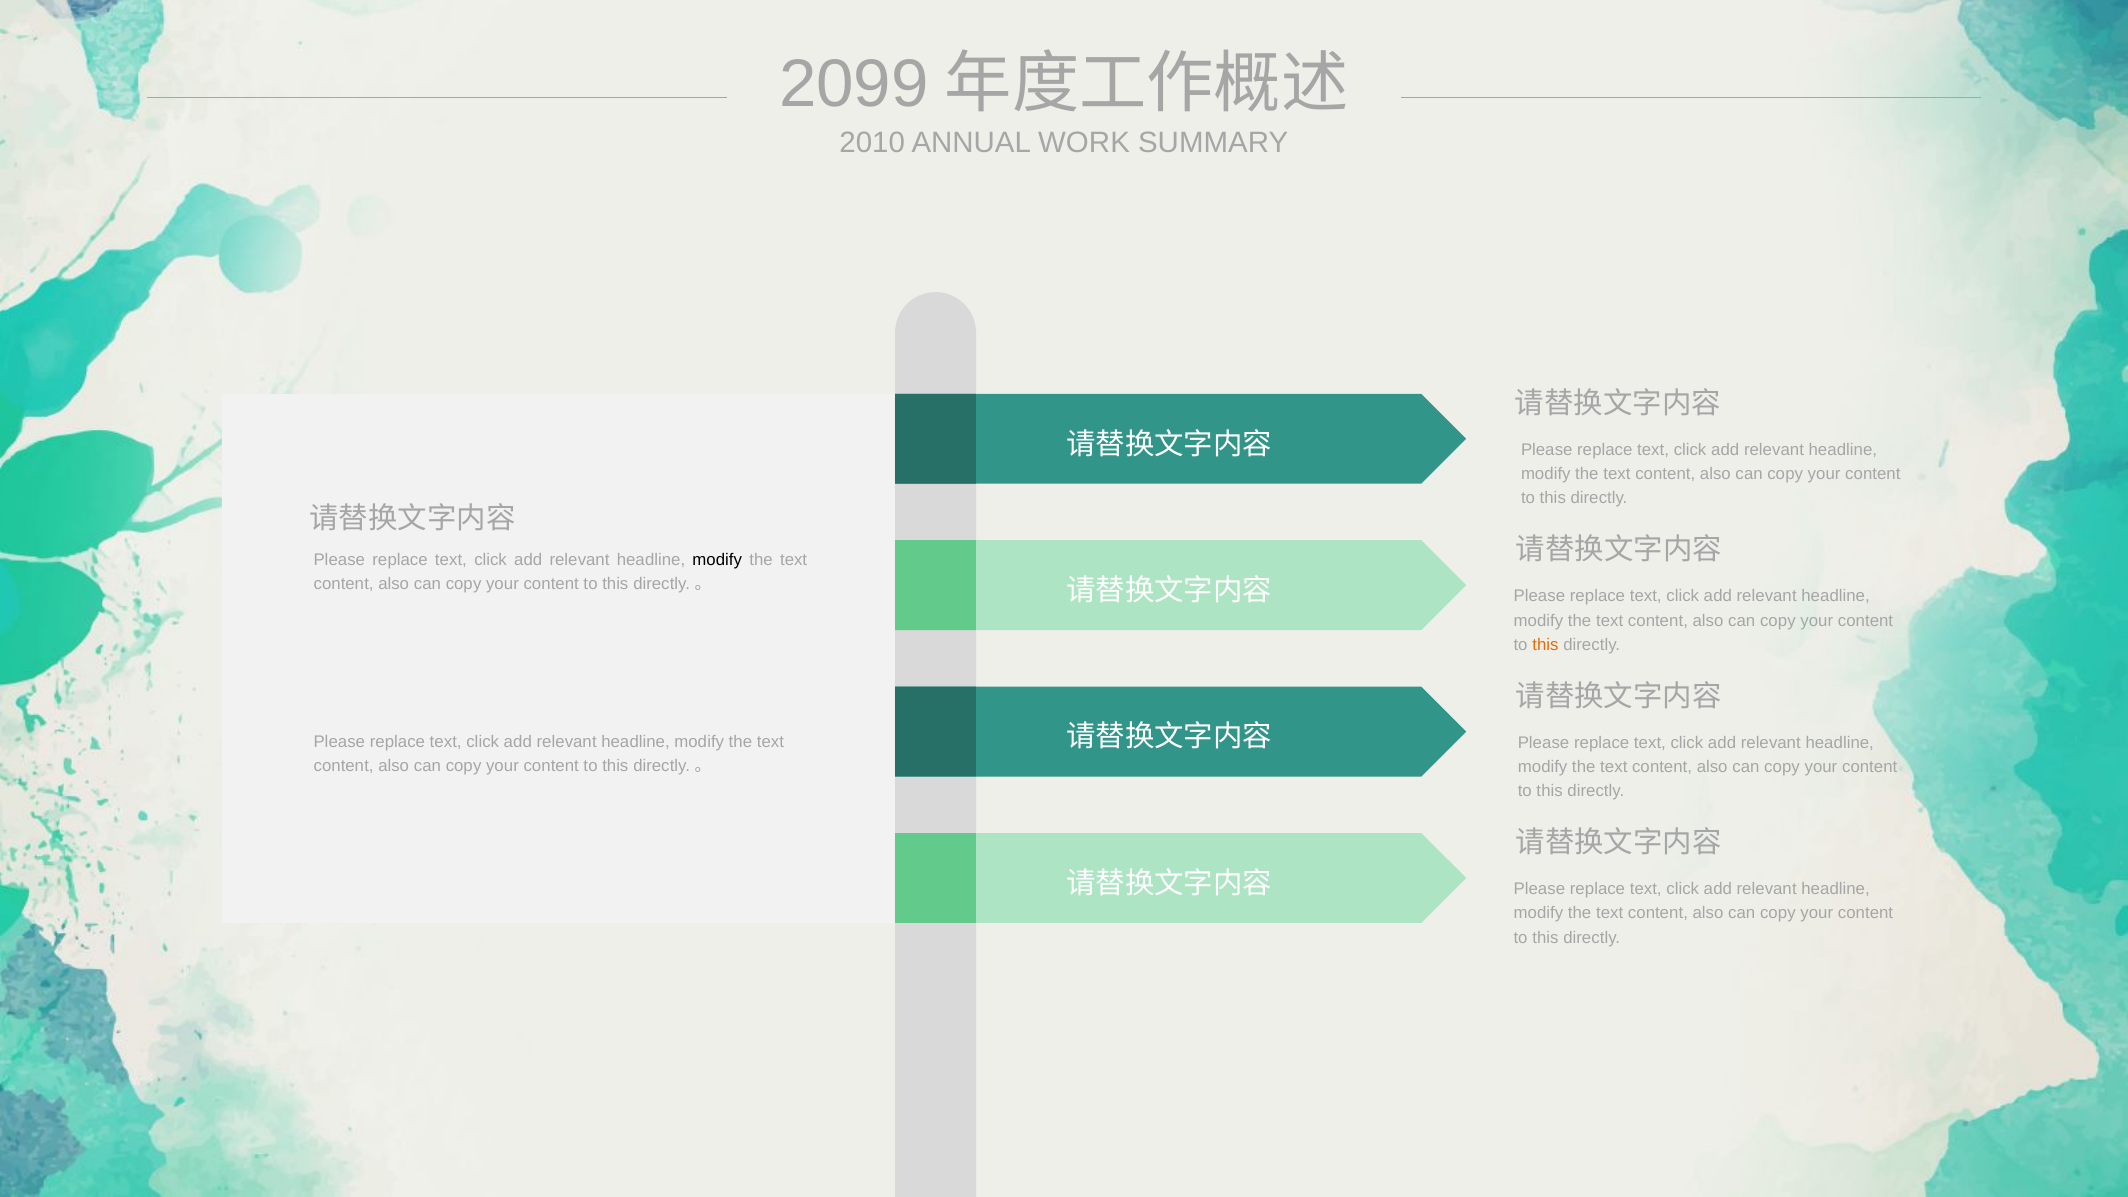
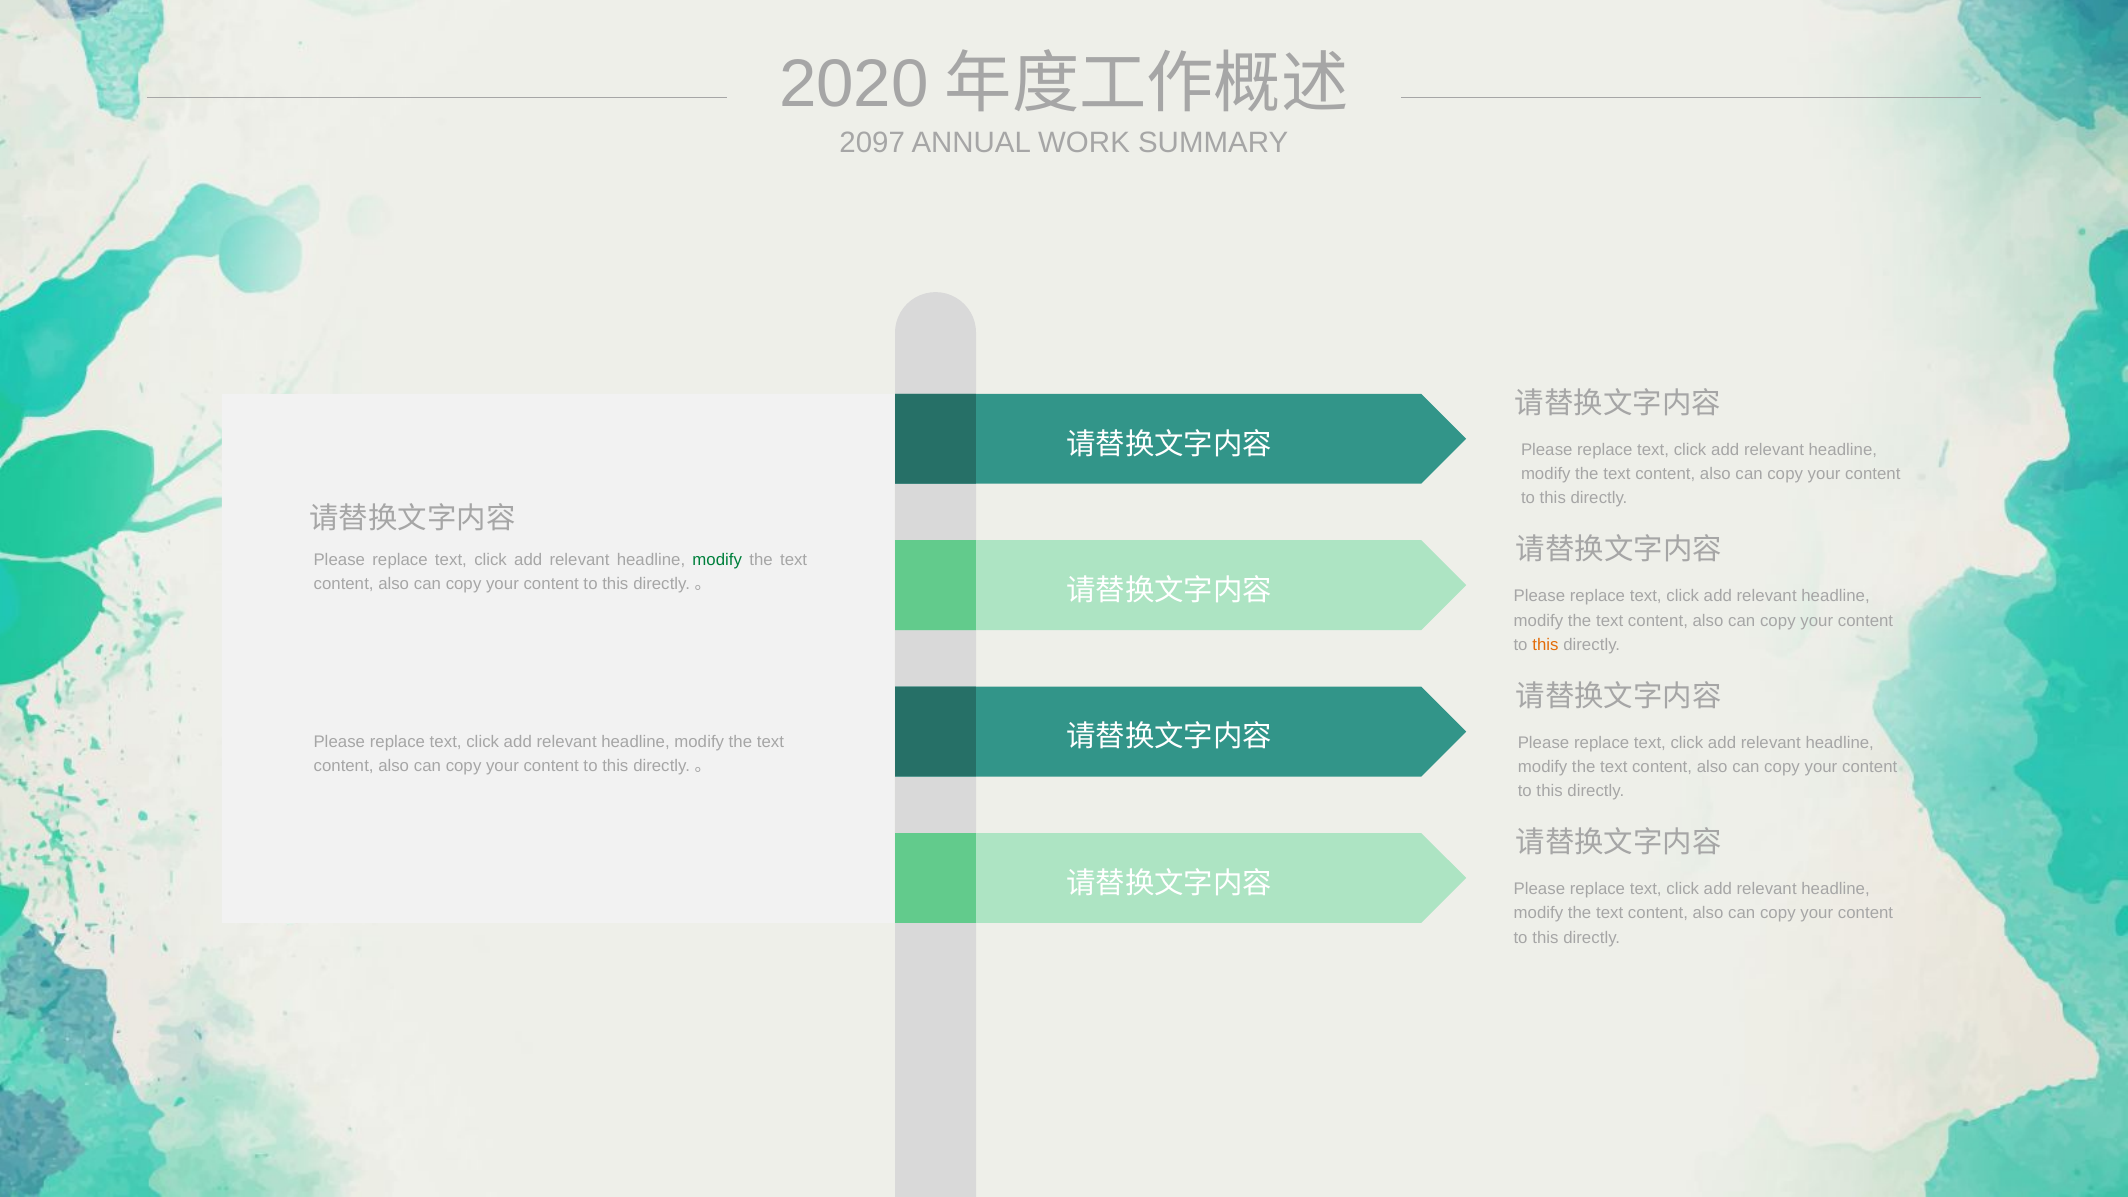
2099: 2099 -> 2020
2010: 2010 -> 2097
modify at (717, 560) colour: black -> green
